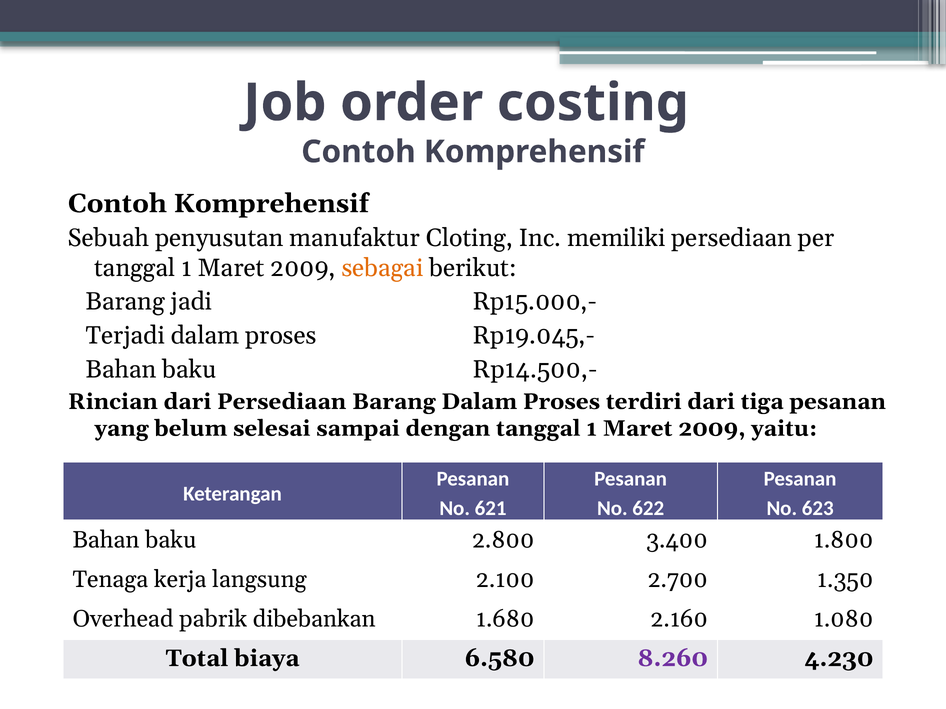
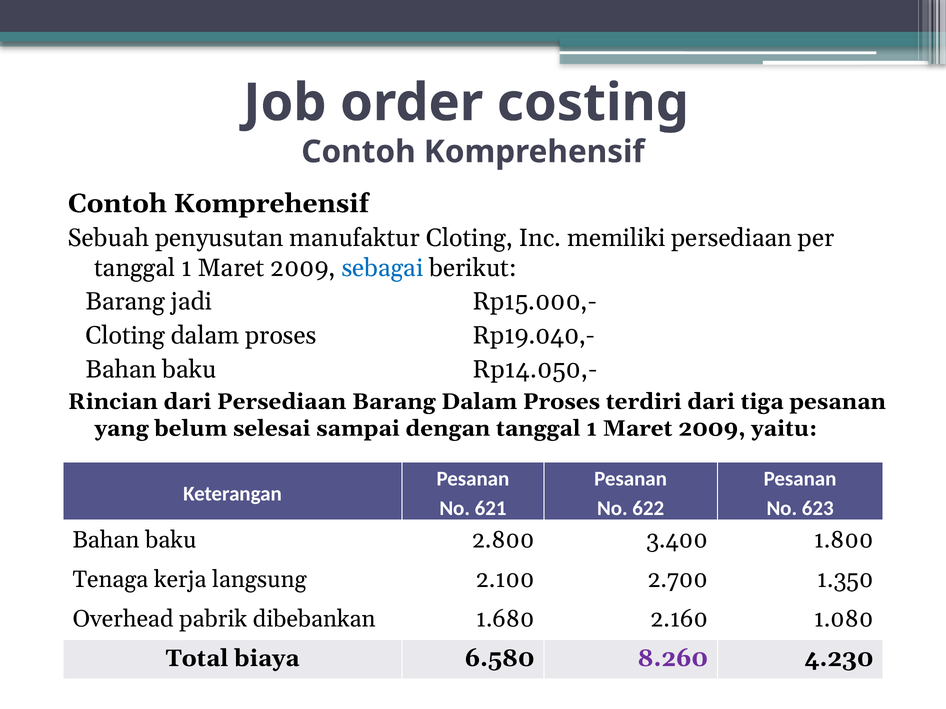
sebagai colour: orange -> blue
Terjadi at (125, 336): Terjadi -> Cloting
Rp19.045,-: Rp19.045,- -> Rp19.040,-
Rp14.500,-: Rp14.500,- -> Rp14.050,-
